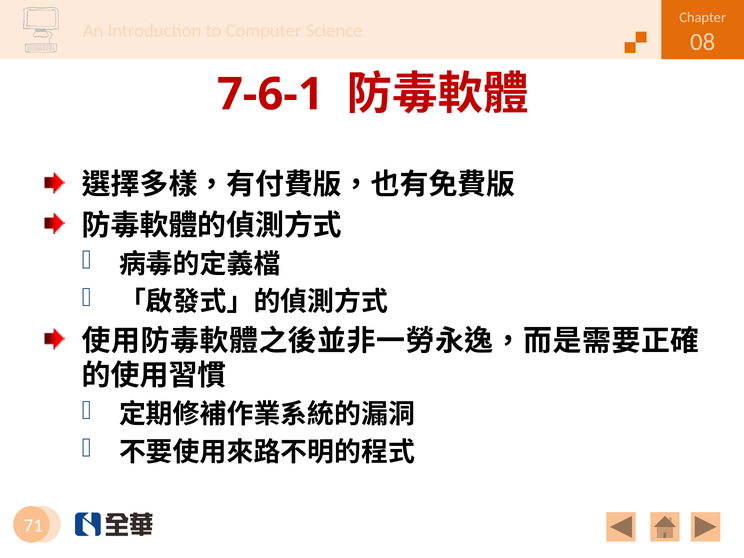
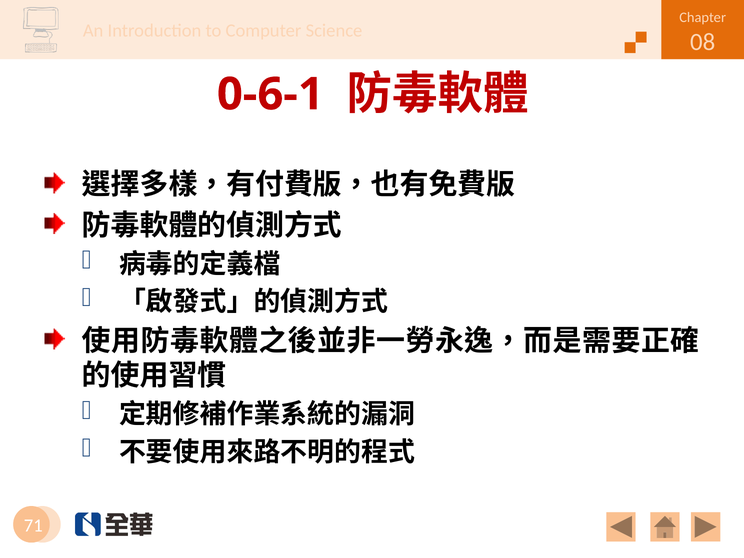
7-6-1: 7-6-1 -> 0-6-1
